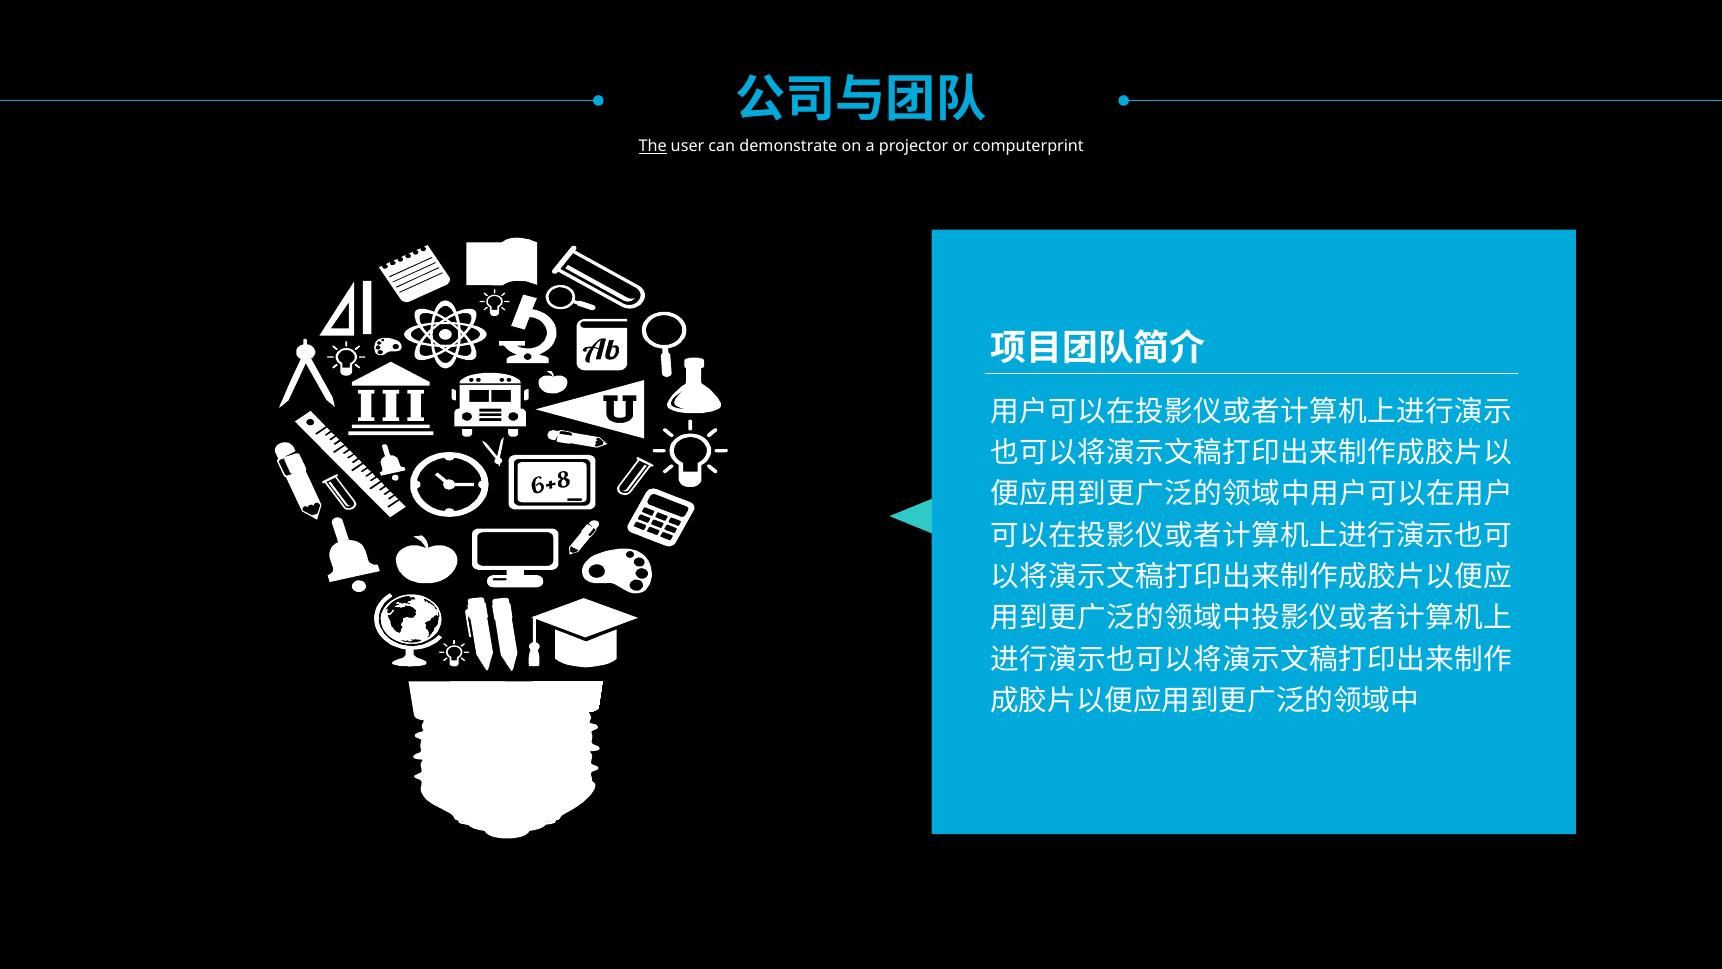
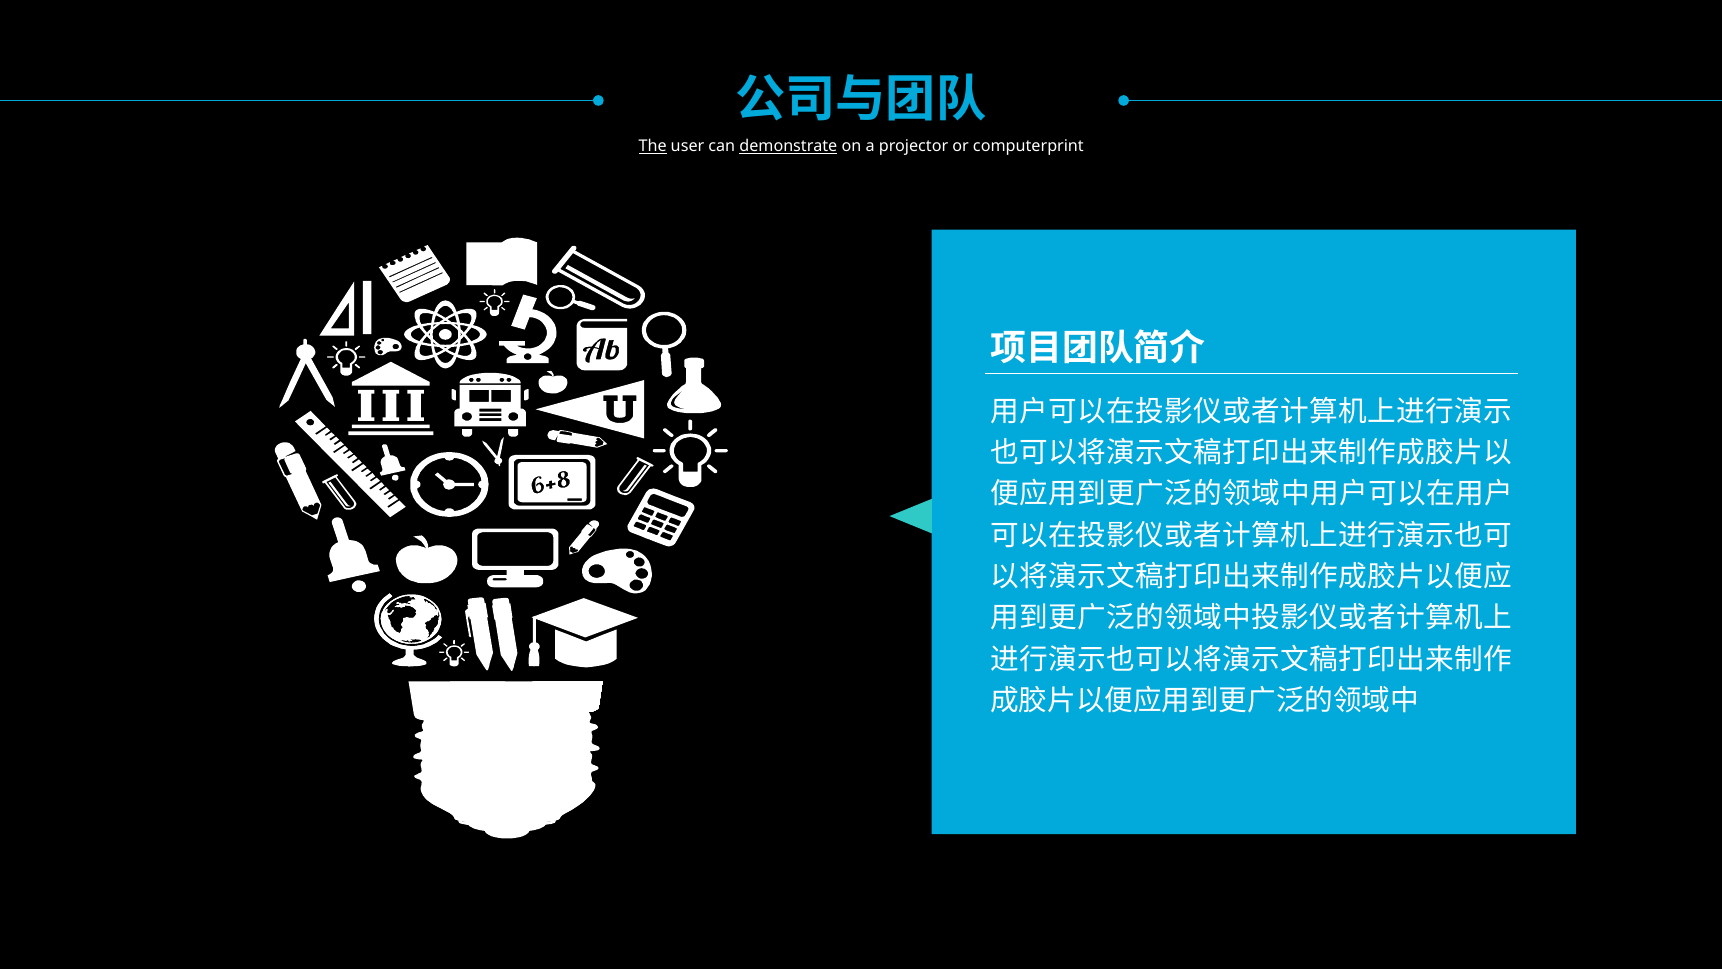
demonstrate underline: none -> present
